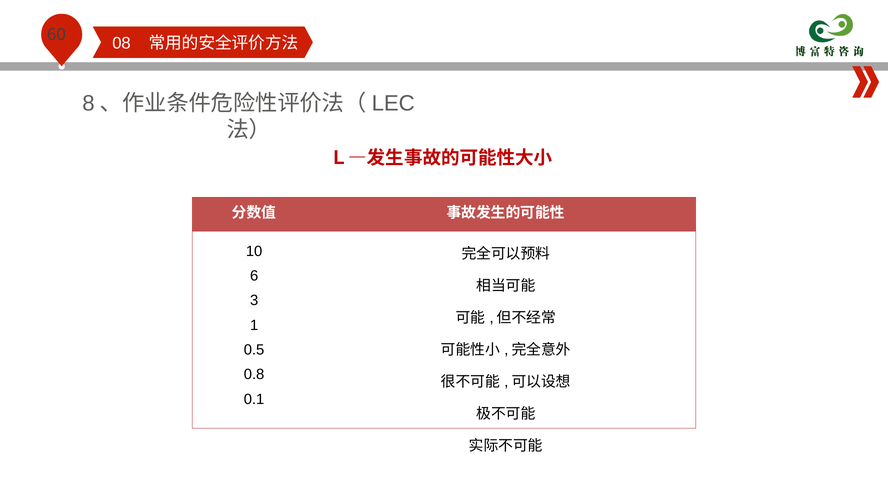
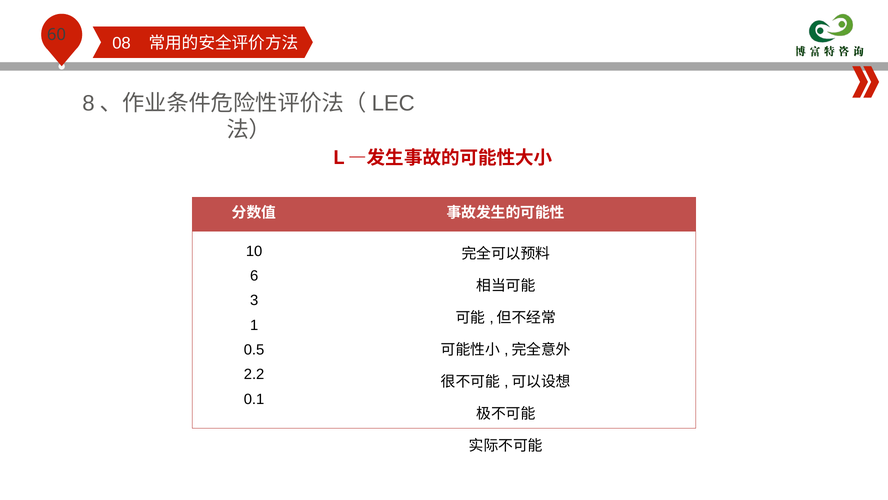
0.8: 0.8 -> 2.2
